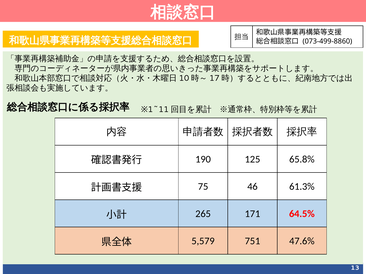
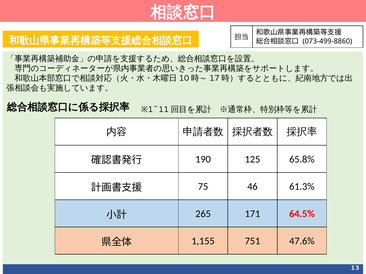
5,579: 5,579 -> 1,155
